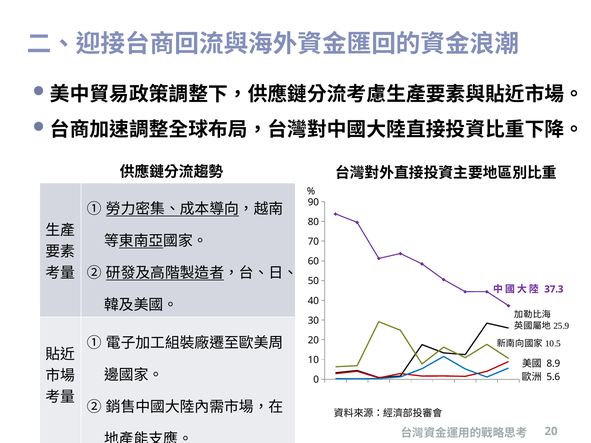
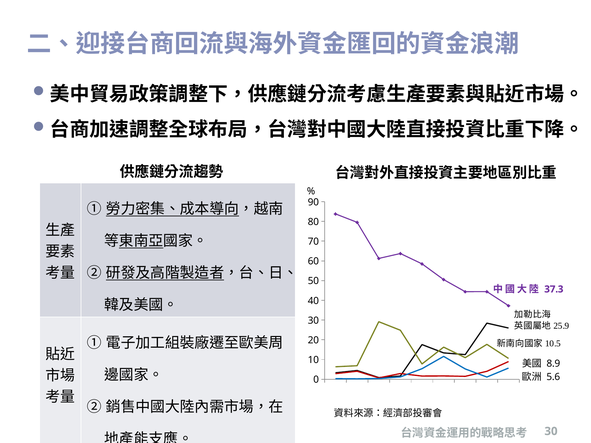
20 at (551, 432): 20 -> 30
